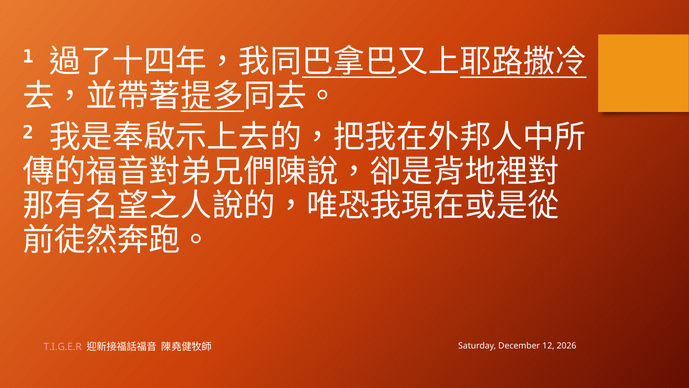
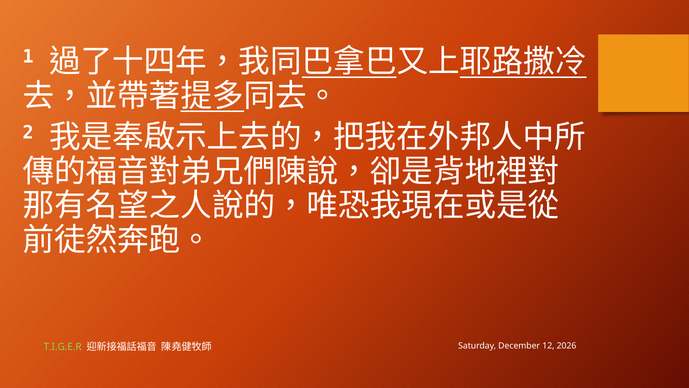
T.I.G.E.R colour: pink -> light green
